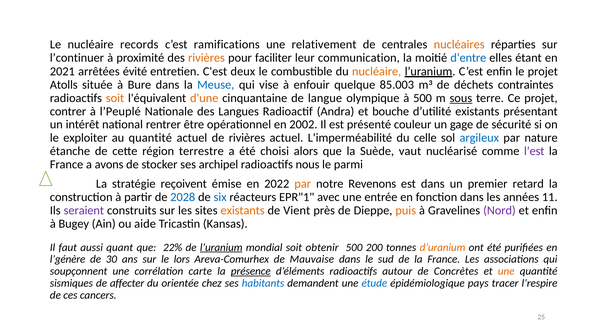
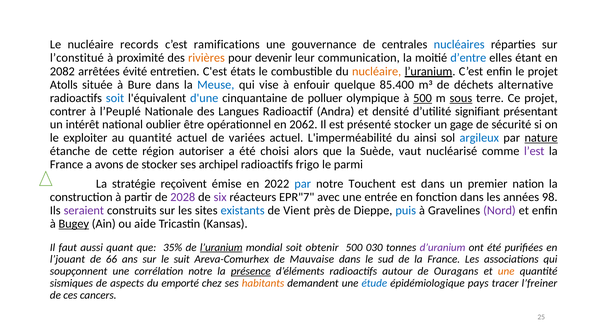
relativement: relativement -> gouvernance
nucléaires colour: orange -> blue
l’continuer: l’continuer -> l’constitué
faciliter: faciliter -> devenir
2021: 2021 -> 2082
deux: deux -> états
85.003: 85.003 -> 85.400
contraintes: contraintes -> alternative
soit at (115, 98) colour: orange -> blue
d'une colour: orange -> blue
langue: langue -> polluer
500 at (423, 98) underline: none -> present
bouche: bouche -> densité
d’utilité existants: existants -> signifiant
rentrer: rentrer -> oublier
2002: 2002 -> 2062
présenté couleur: couleur -> stocker
de rivières: rivières -> variées
celle: celle -> ainsi
nature underline: none -> present
terrestre: terrestre -> autoriser
nous: nous -> frigo
par at (303, 184) colour: orange -> blue
Revenons: Revenons -> Touchent
retard: retard -> nation
2028 colour: blue -> purple
six colour: blue -> purple
EPR"1: EPR"1 -> EPR"7
11: 11 -> 98
existants at (243, 210) colour: orange -> blue
puis colour: orange -> blue
Bugey underline: none -> present
22%: 22% -> 35%
200: 200 -> 030
d’uranium colour: orange -> purple
l’génère: l’génère -> l’jouant
30: 30 -> 66
lors: lors -> suit
corrélation carte: carte -> notre
Concrètes: Concrètes -> Ouragans
affecter: affecter -> aspects
orientée: orientée -> emporté
habitants colour: blue -> orange
l’respire: l’respire -> l’freiner
